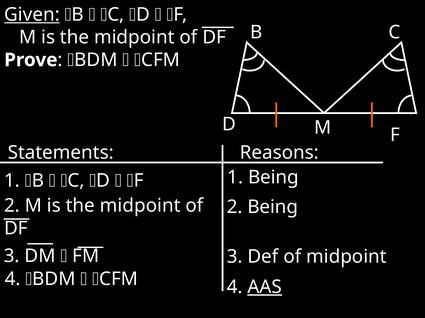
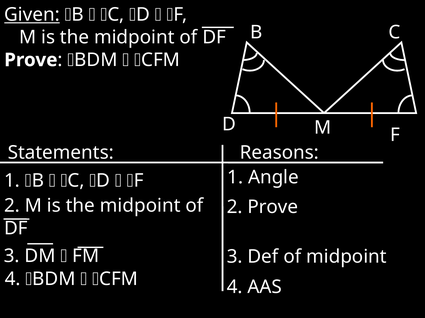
1 Being: Being -> Angle
2 Being: Being -> Prove
AAS underline: present -> none
